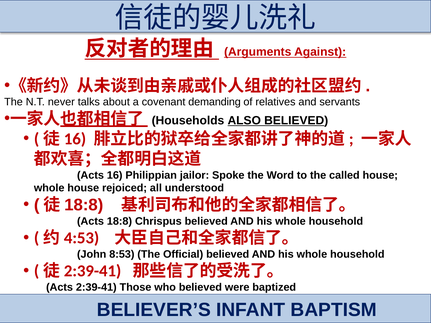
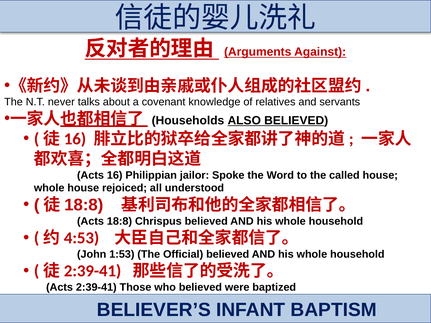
demanding: demanding -> knowledge
8:53: 8:53 -> 1:53
